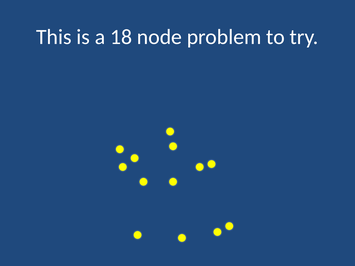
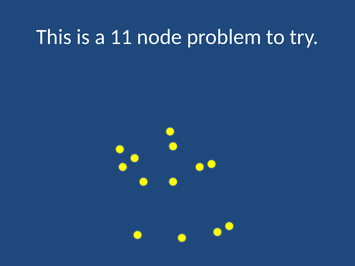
18: 18 -> 11
